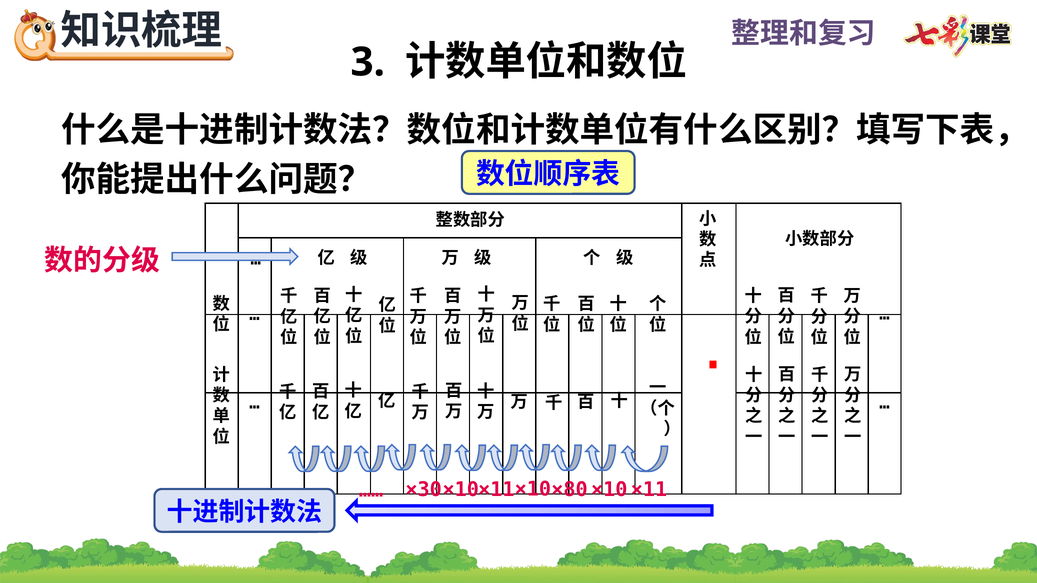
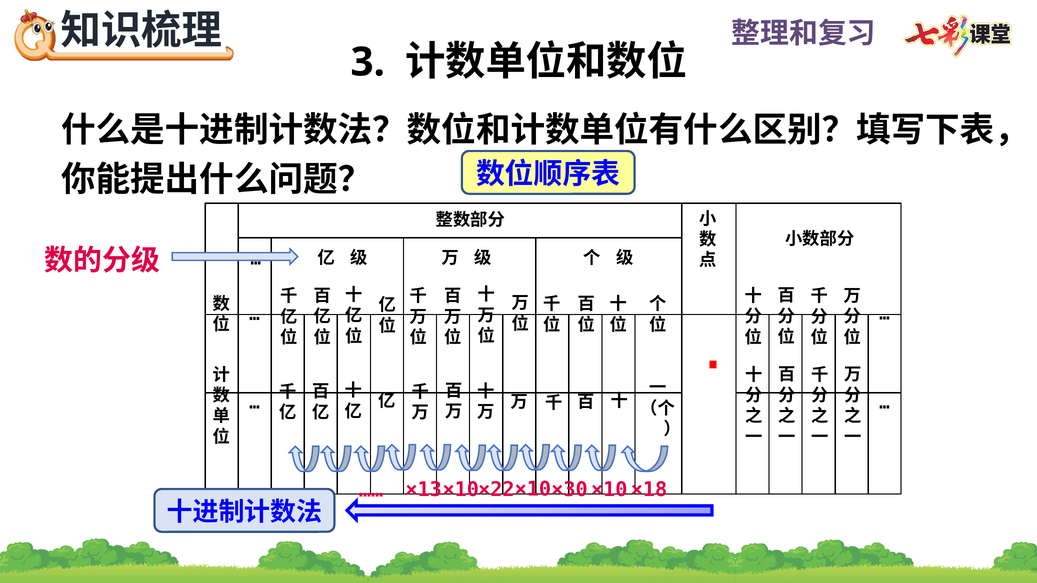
×30: ×30 -> ×13
×80: ×80 -> ×30
×11 at (496, 490): ×11 -> ×22
×11 at (649, 490): ×11 -> ×18
